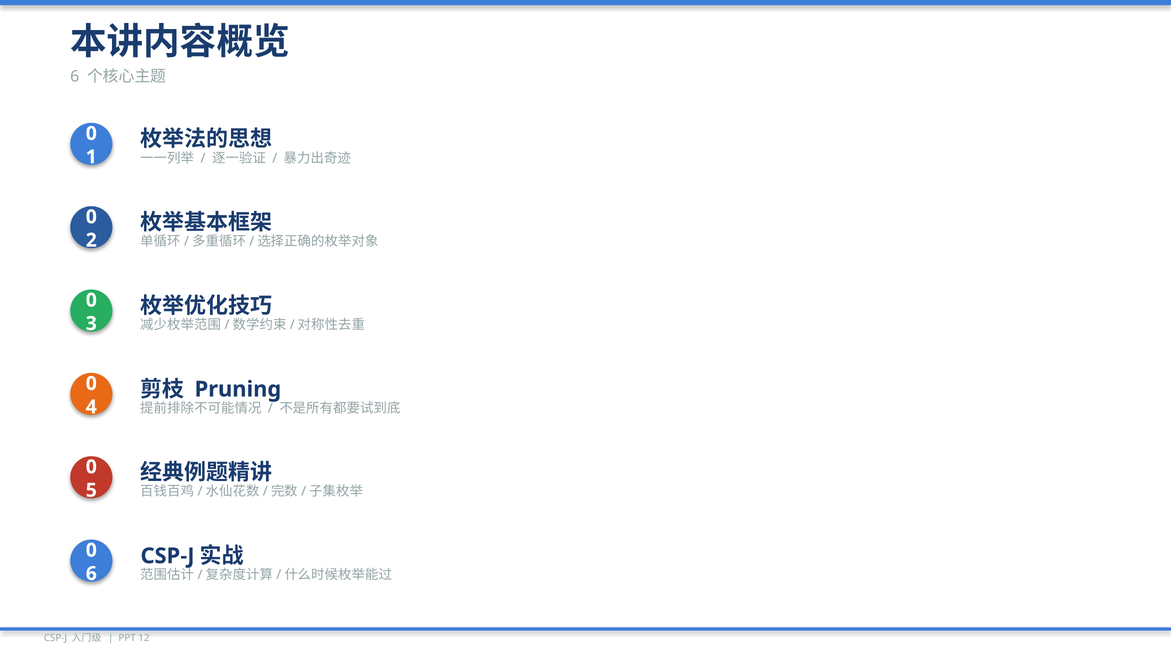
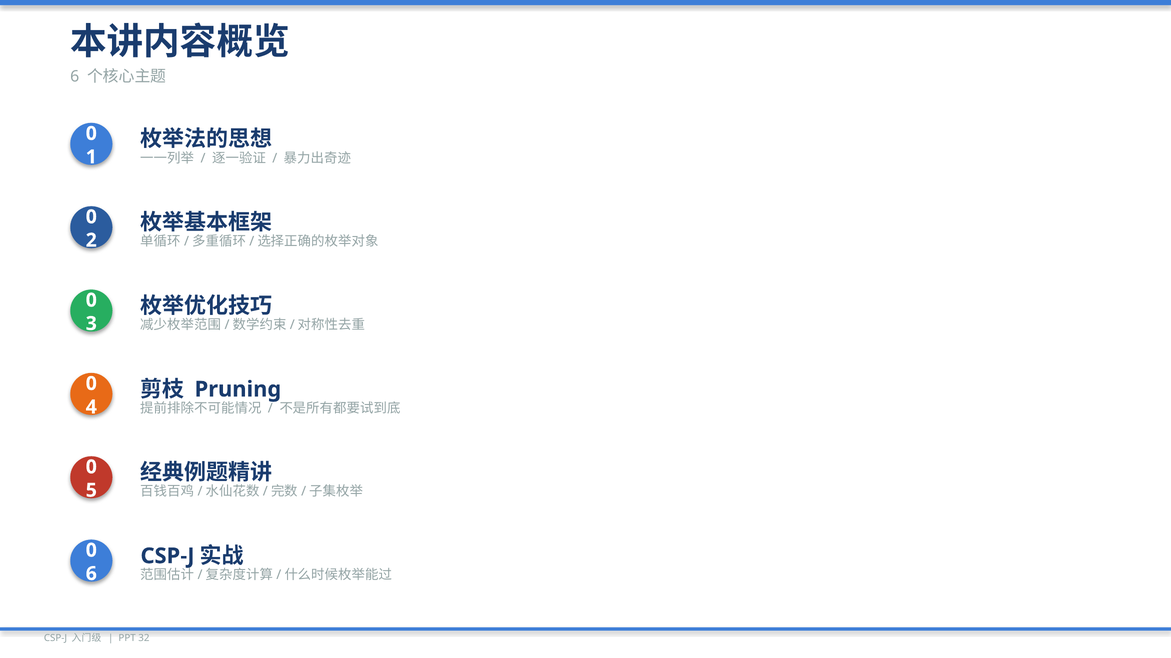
12: 12 -> 32
